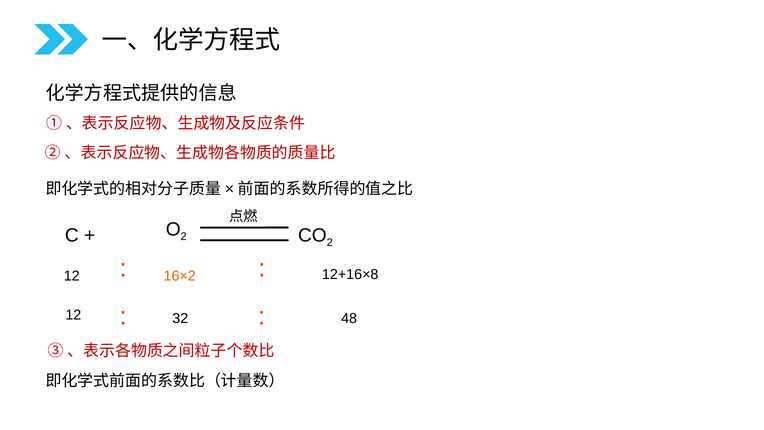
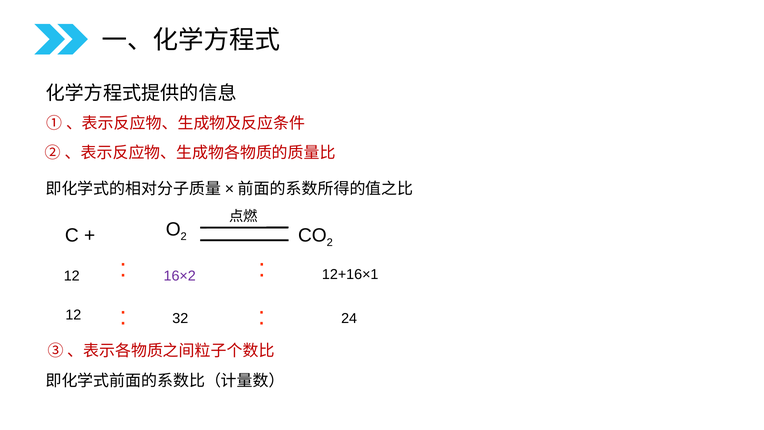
12+16×8: 12+16×8 -> 12+16×1
16×2 colour: orange -> purple
48: 48 -> 24
